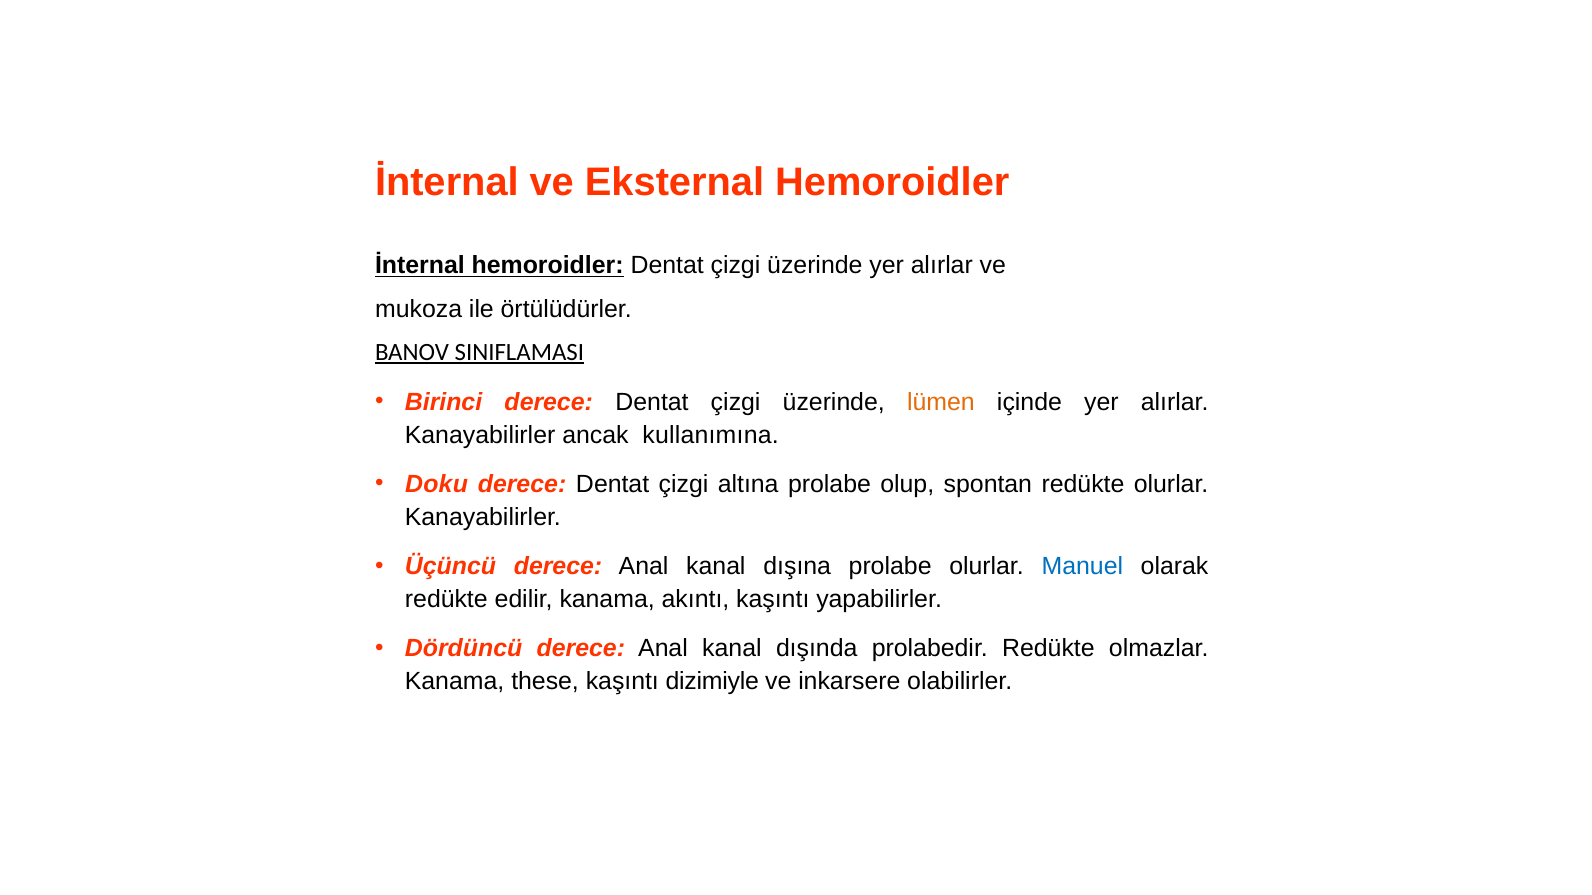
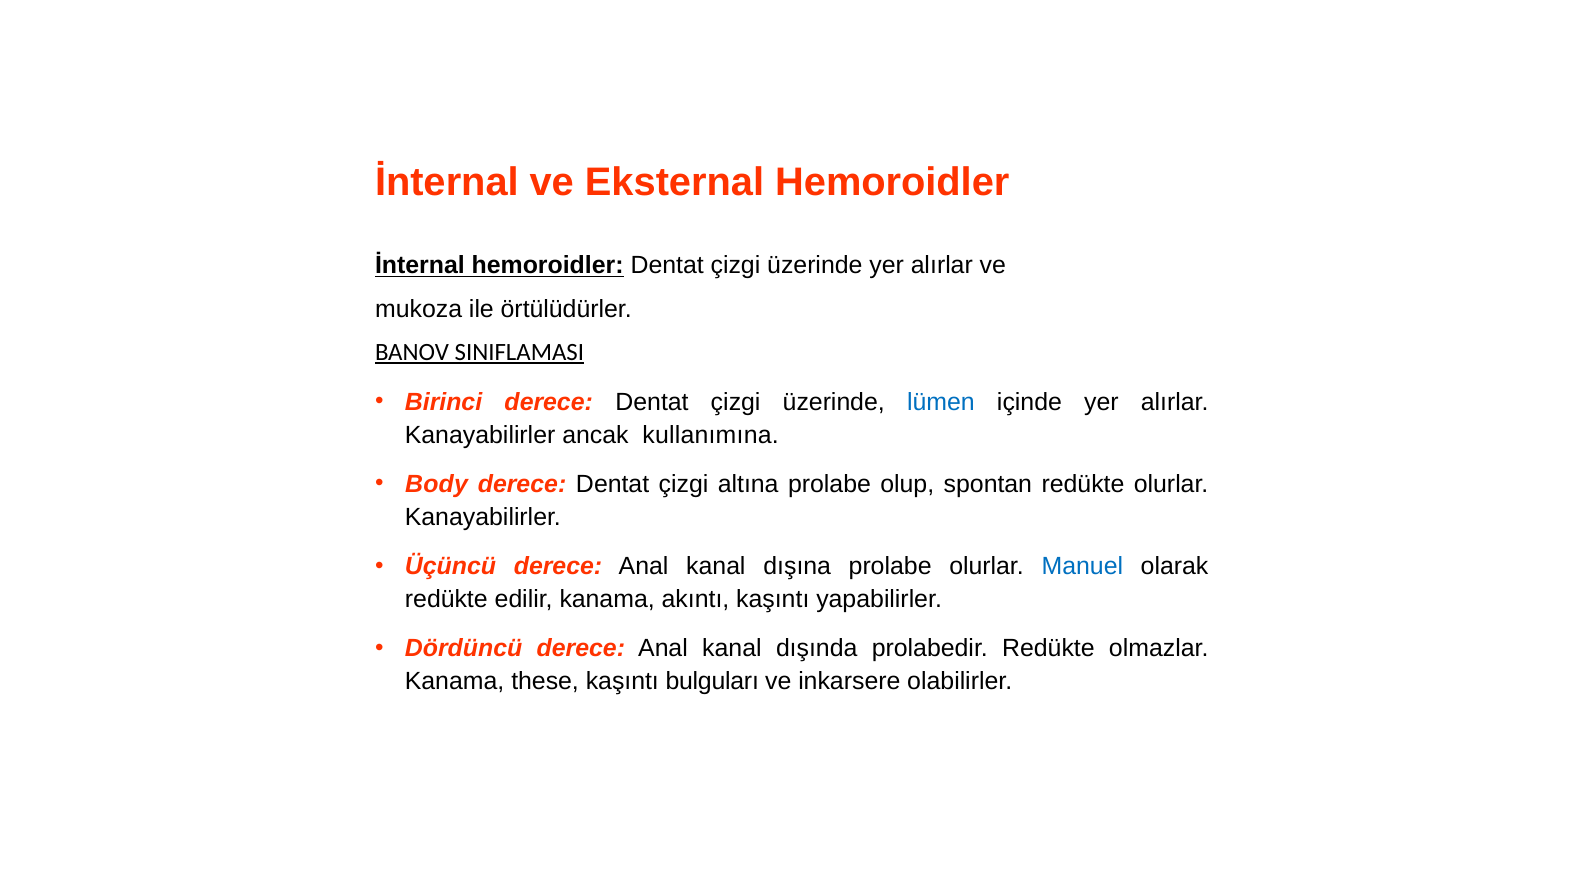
lümen colour: orange -> blue
Doku: Doku -> Body
dizimiyle: dizimiyle -> bulguları
